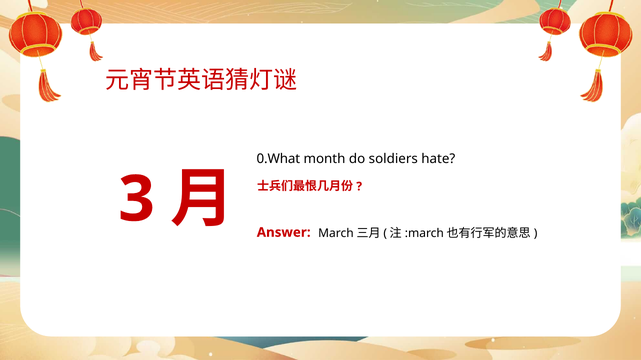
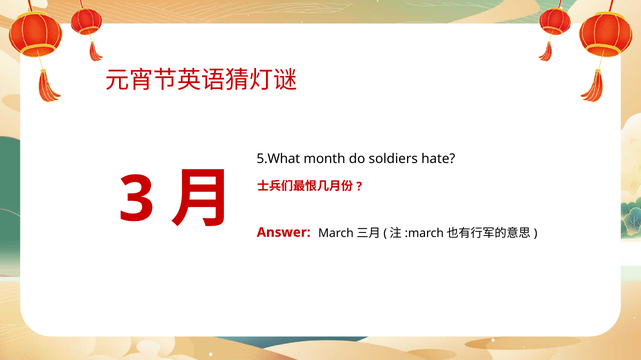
0.What: 0.What -> 5.What
